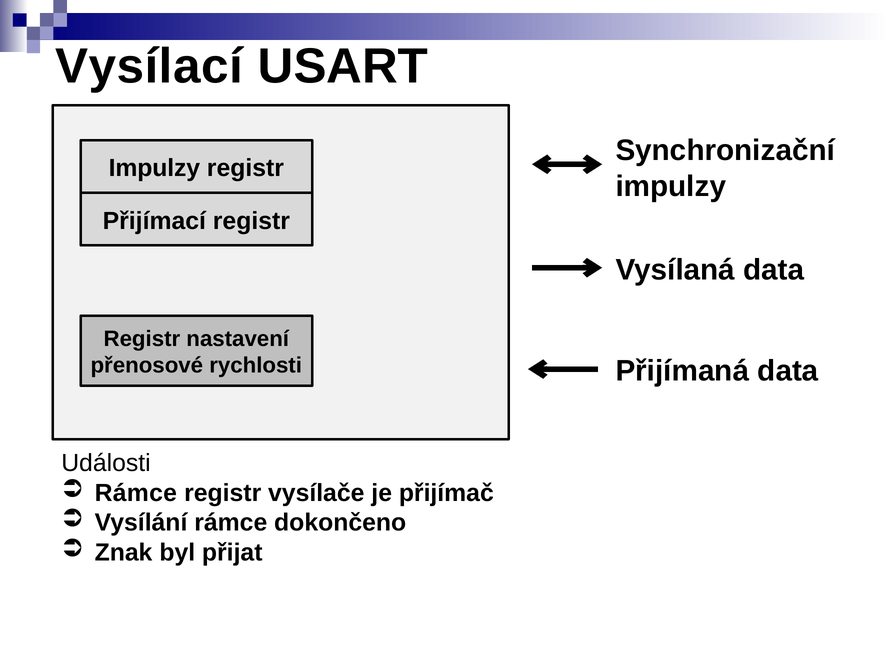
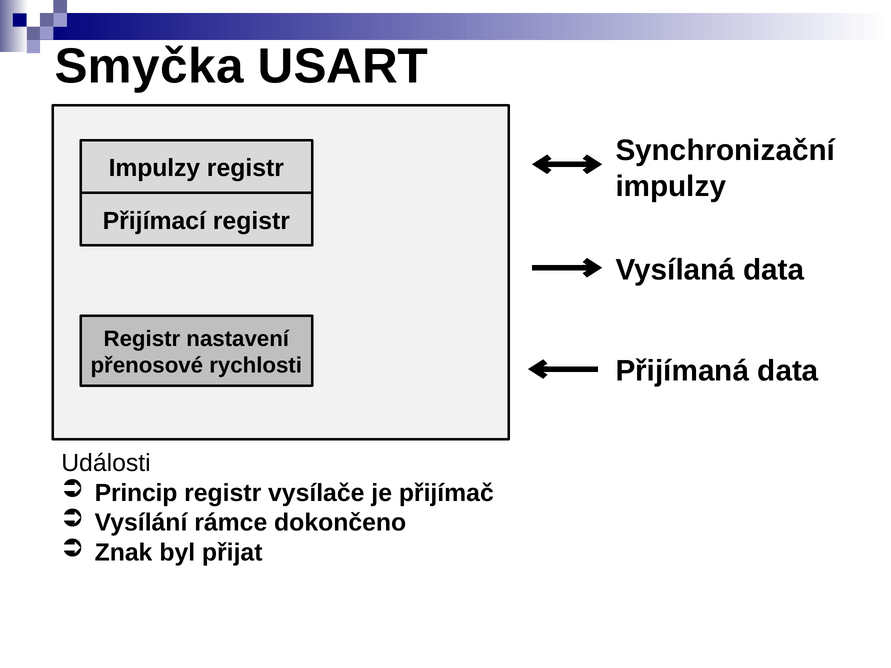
Vysílací: Vysílací -> Smyčka
Rámce at (136, 493): Rámce -> Princip
